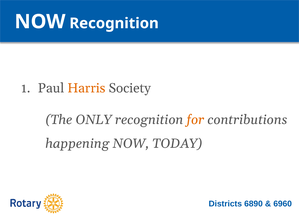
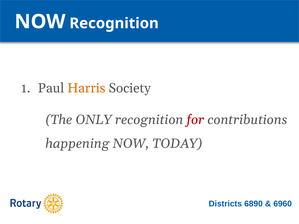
for colour: orange -> red
